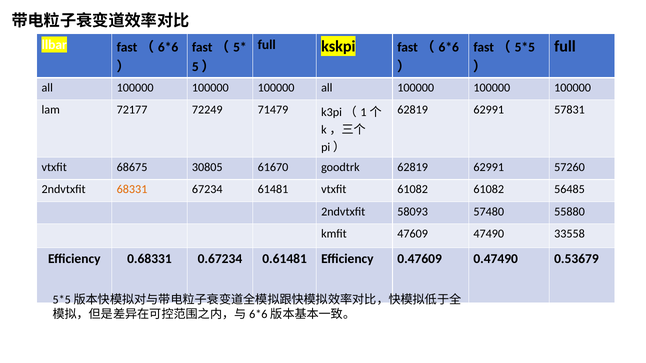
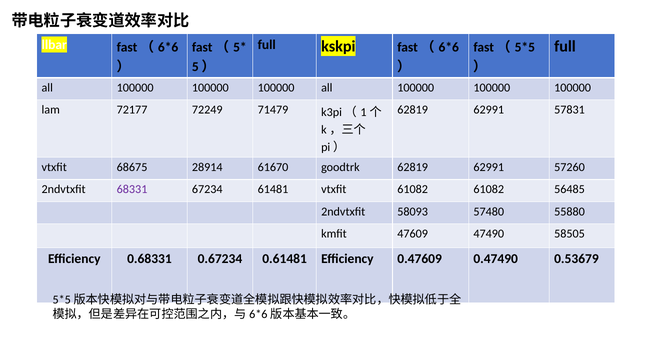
30805: 30805 -> 28914
68331 colour: orange -> purple
33558: 33558 -> 58505
